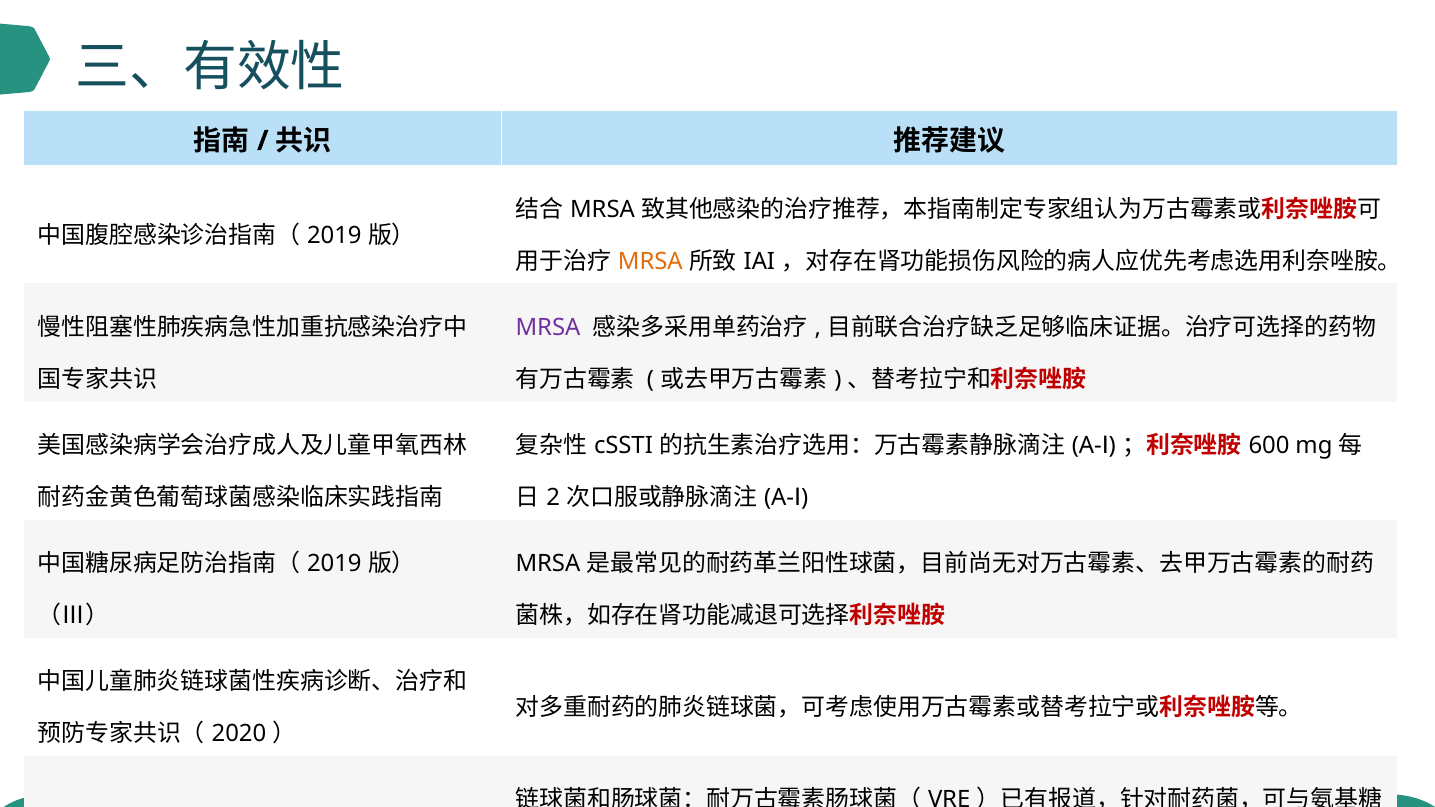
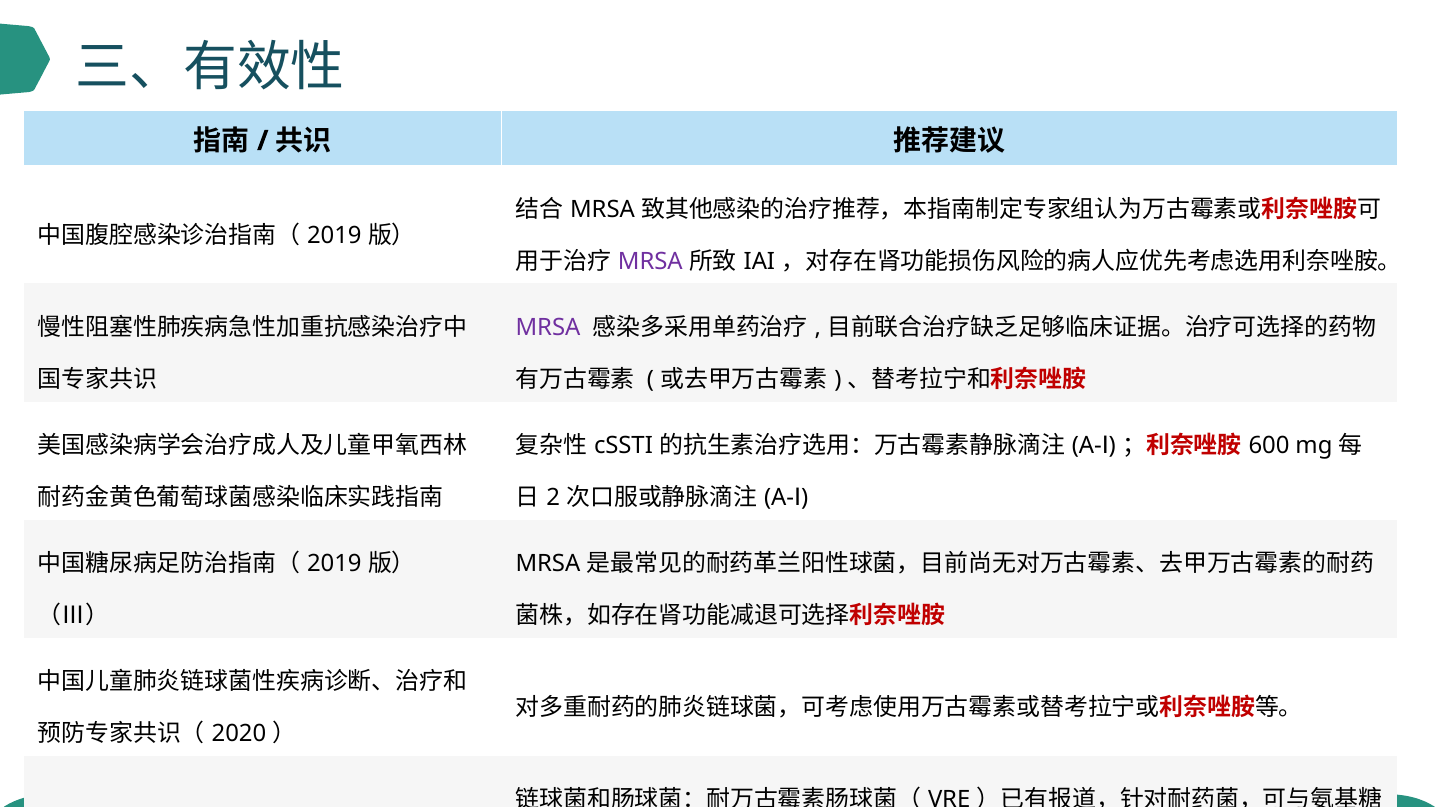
MRSA at (650, 261) colour: orange -> purple
